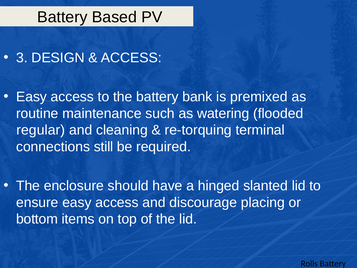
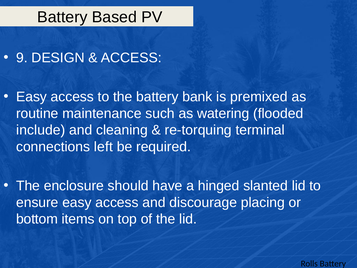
3: 3 -> 9
regular: regular -> include
still: still -> left
